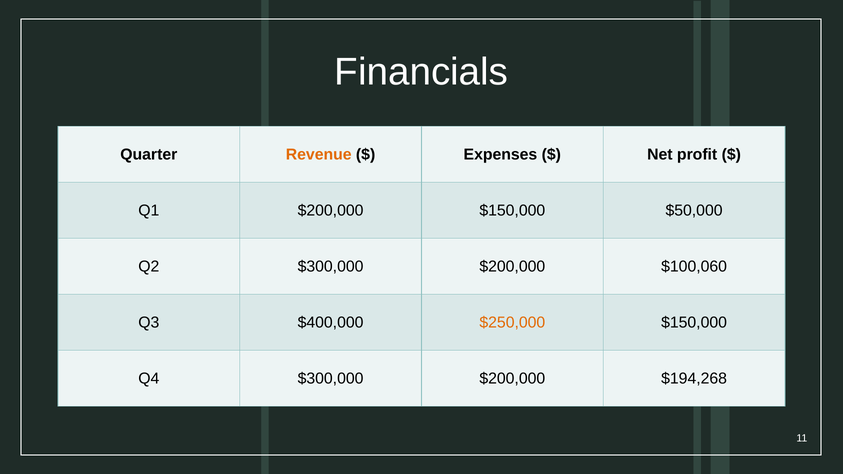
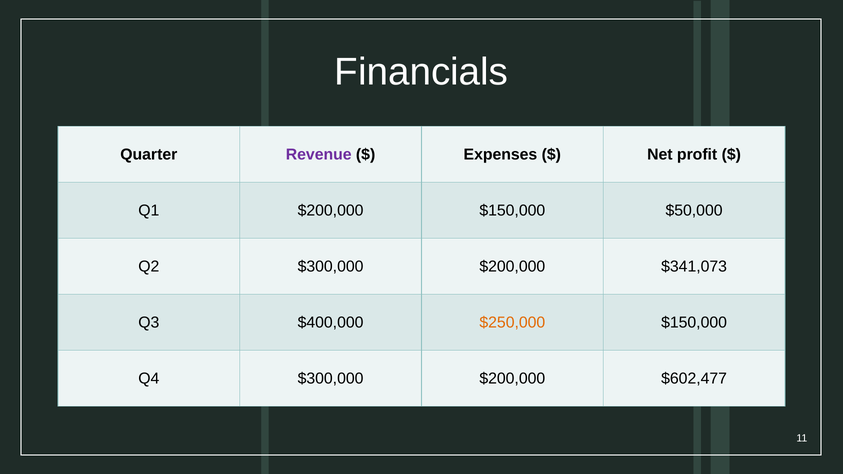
Revenue colour: orange -> purple
$100,060: $100,060 -> $341,073
$194,268: $194,268 -> $602,477
